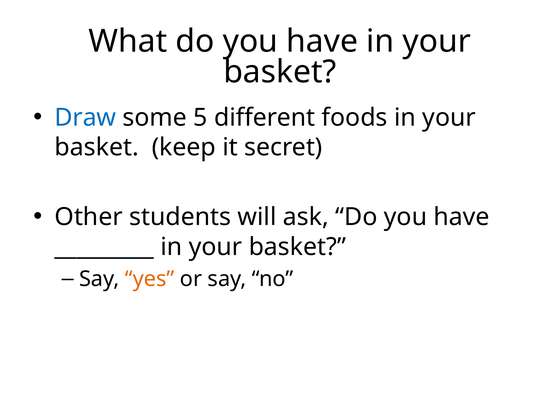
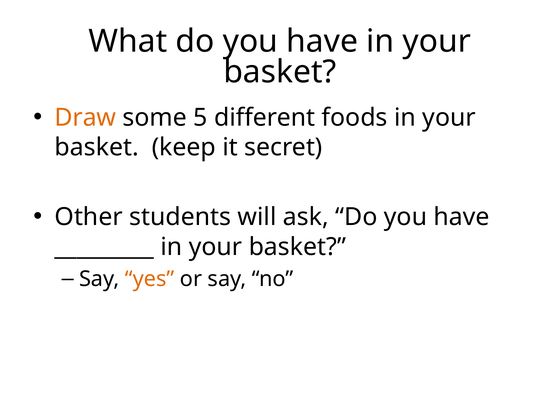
Draw colour: blue -> orange
